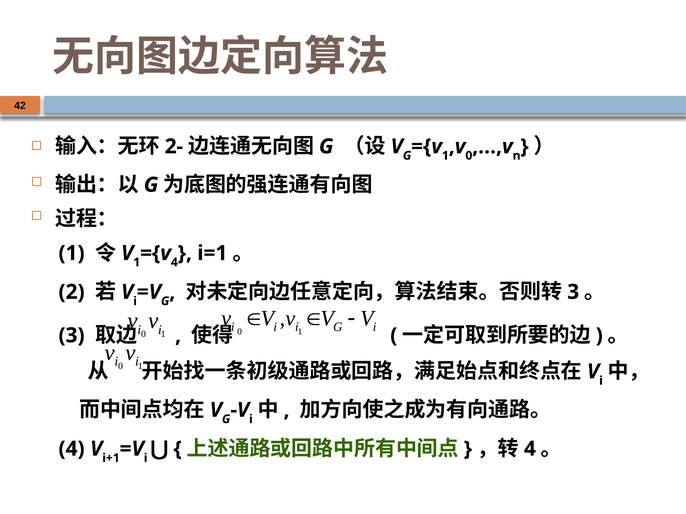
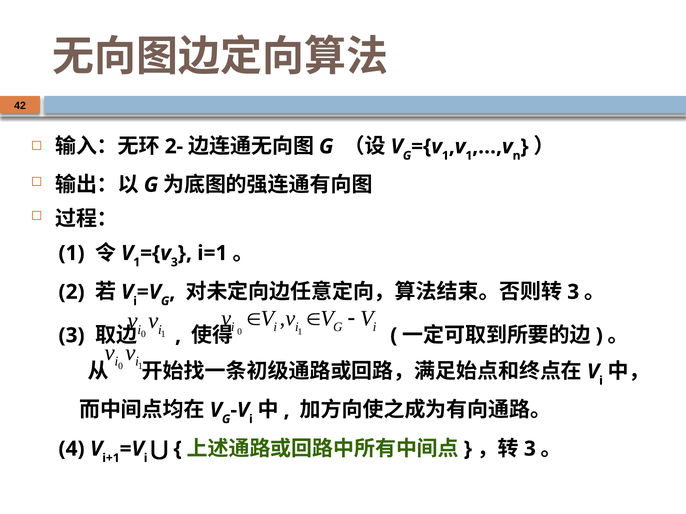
0 at (469, 156): 0 -> 1
4 at (174, 263): 4 -> 3
4 at (530, 449): 4 -> 3
